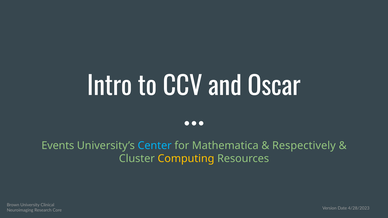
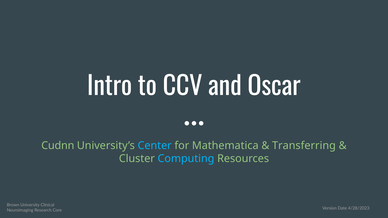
Events: Events -> Cudnn
Respectively: Respectively -> Transferring
Computing colour: yellow -> light blue
